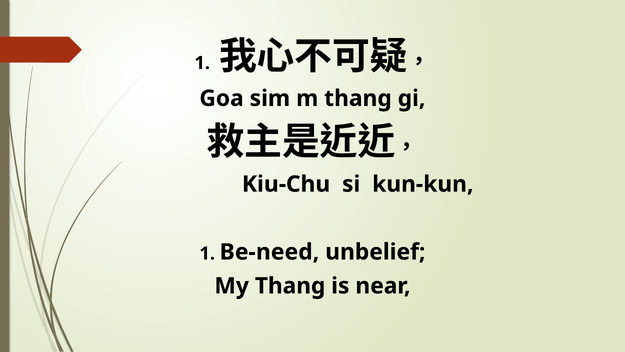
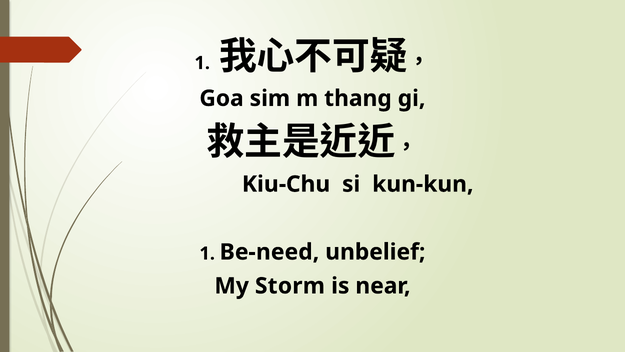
My Thang: Thang -> Storm
